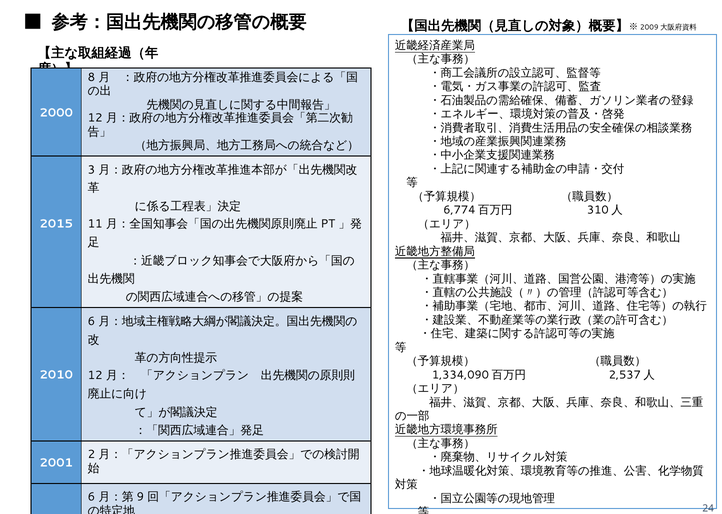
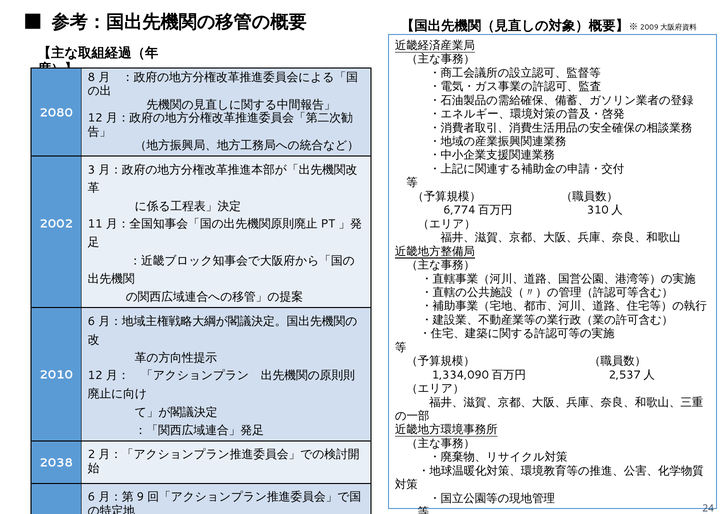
2000: 2000 -> 2080
2015: 2015 -> 2002
2001: 2001 -> 2038
